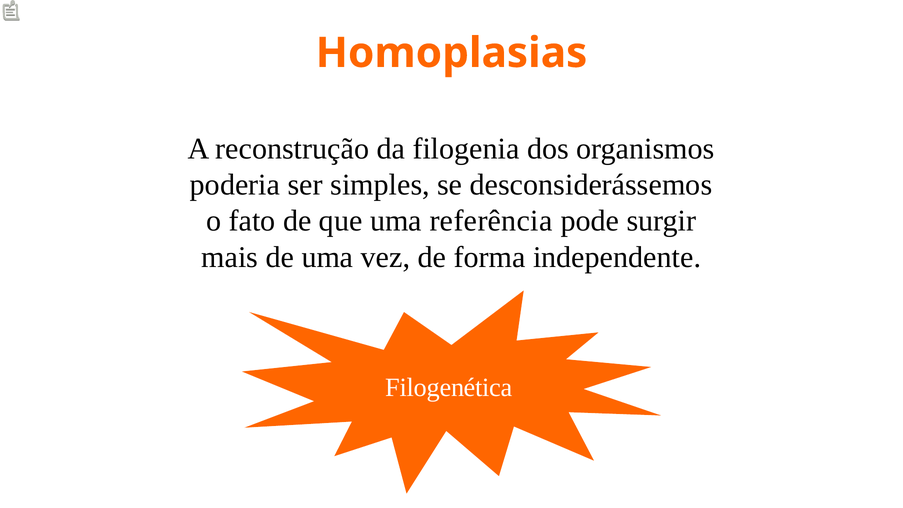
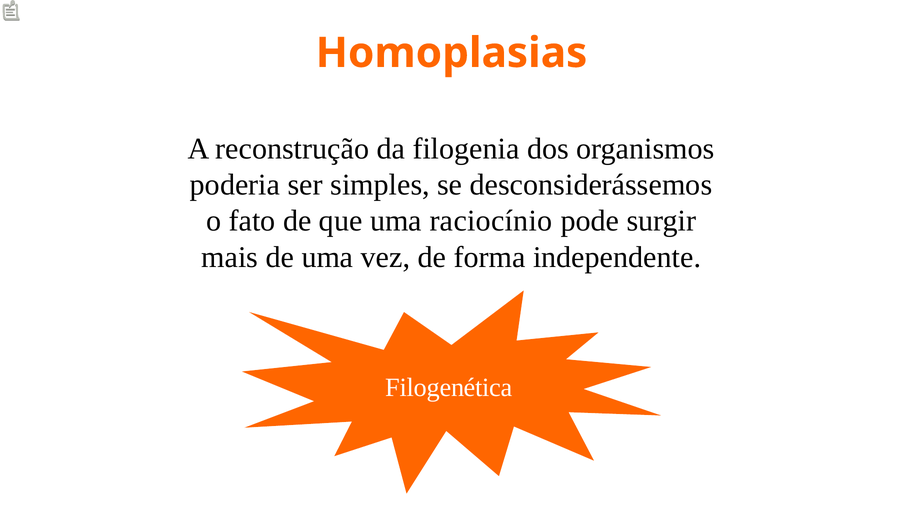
referência: referência -> raciocínio
